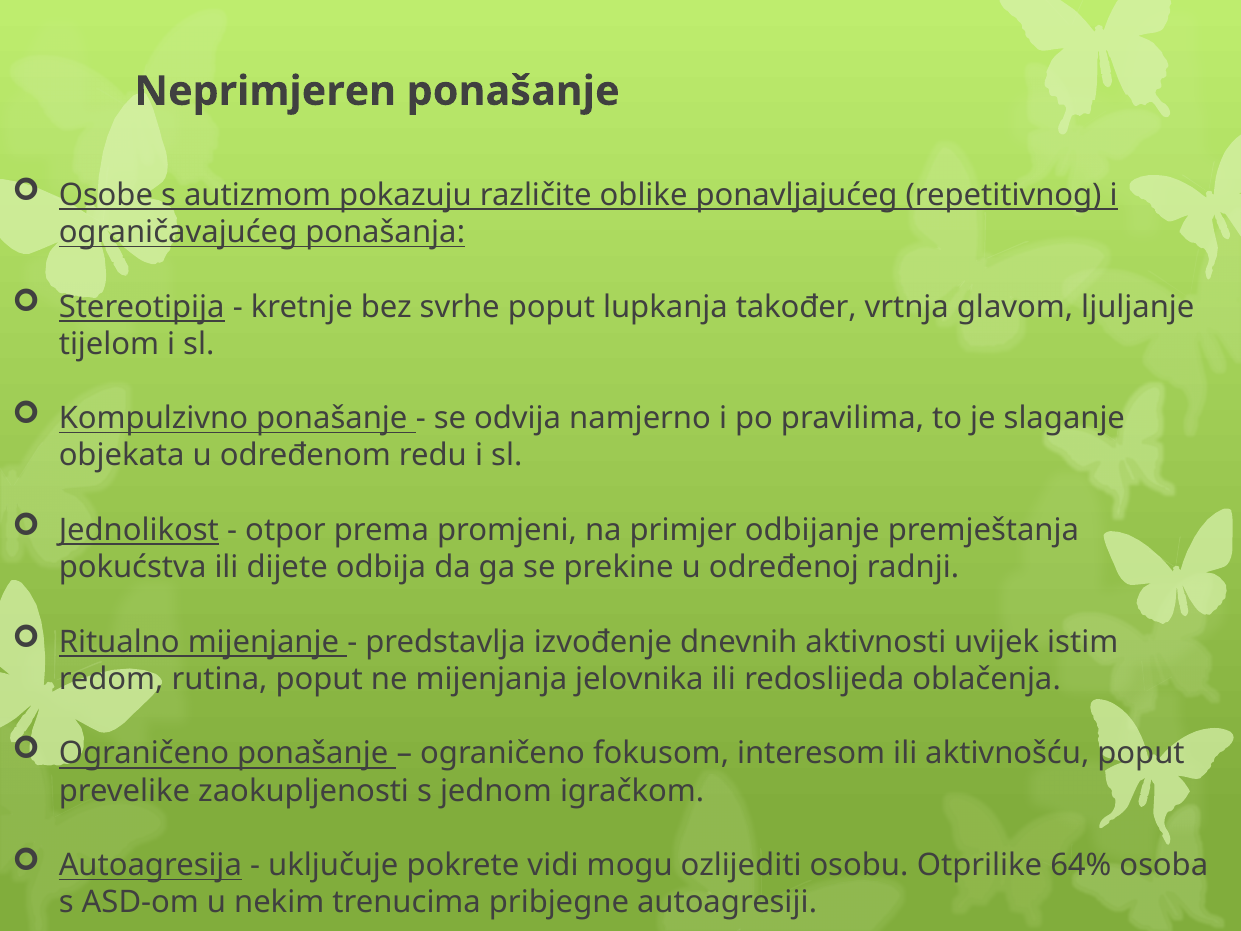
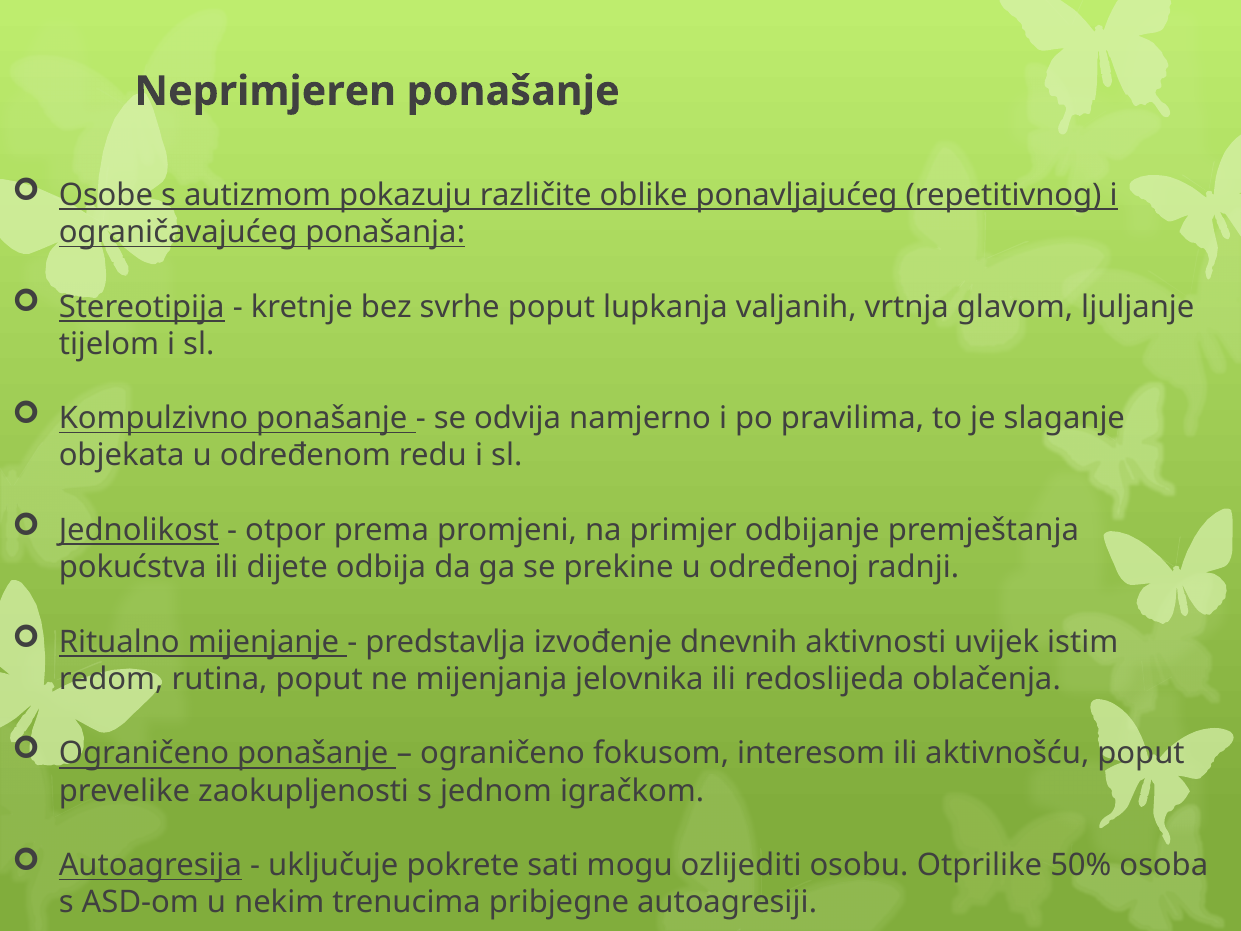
također: također -> valjanih
vidi: vidi -> sati
64%: 64% -> 50%
